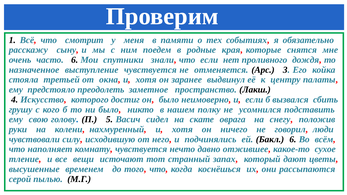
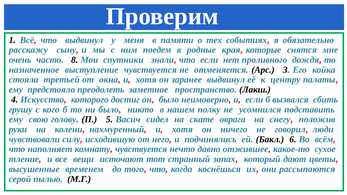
что смотрит: смотрит -> выдвинул
часто 6: 6 -> 8
